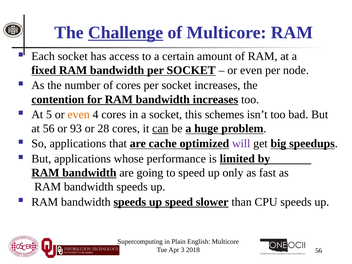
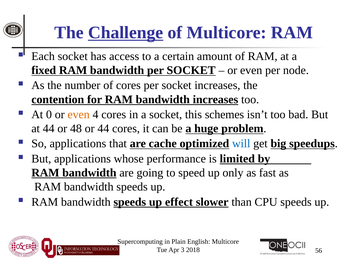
5: 5 -> 0
at 56: 56 -> 44
93: 93 -> 48
or 28: 28 -> 44
can underline: present -> none
will colour: purple -> blue
up speed: speed -> effect
